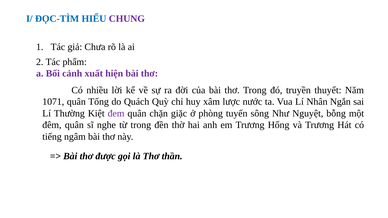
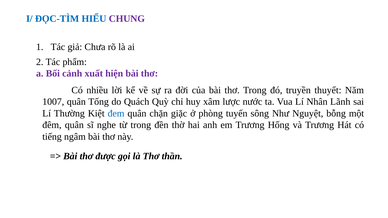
1071: 1071 -> 1007
Ngắn: Ngắn -> Lãnh
đem colour: purple -> blue
